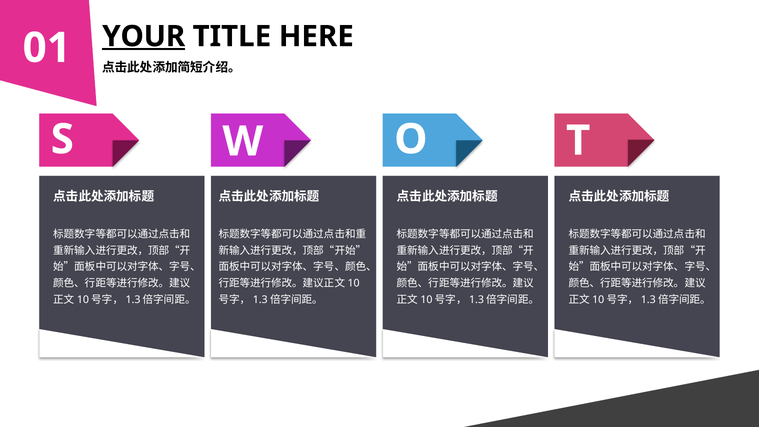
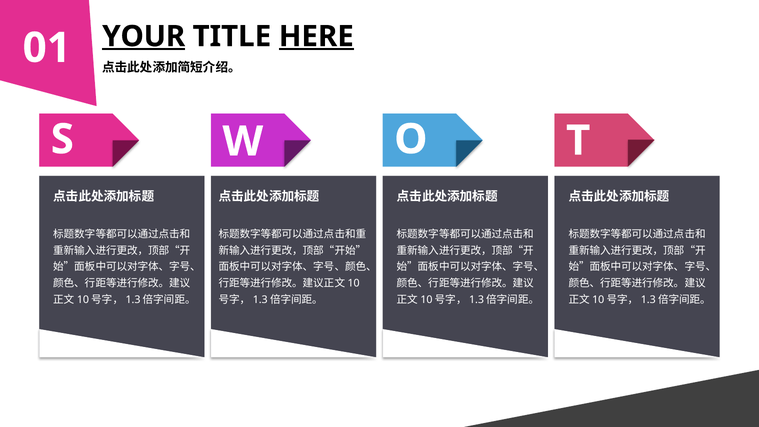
HERE underline: none -> present
